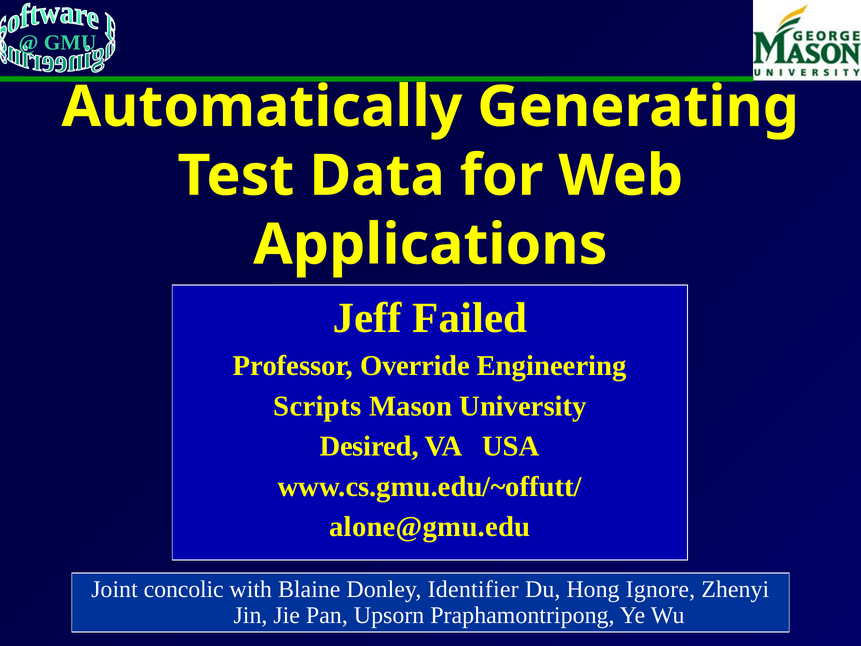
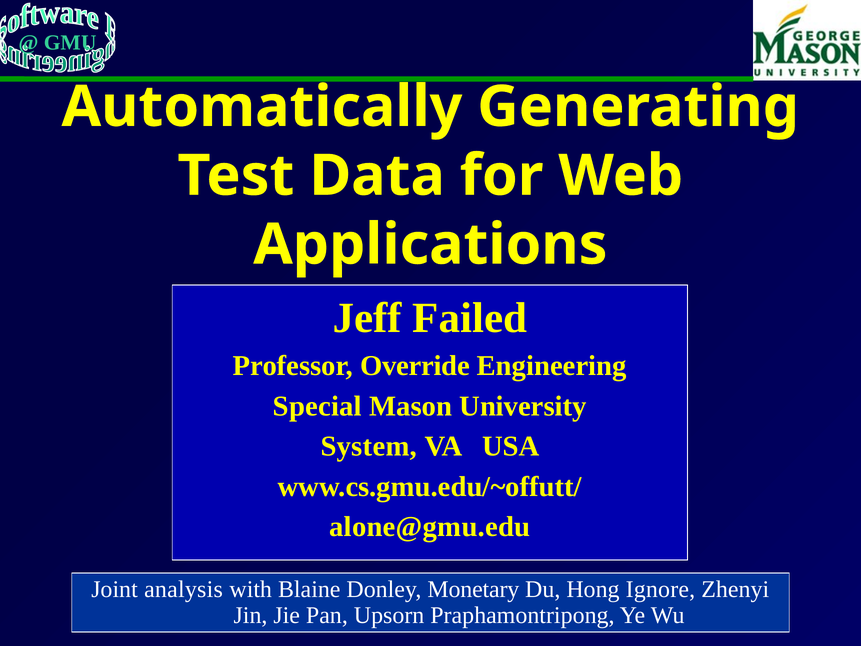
Scripts: Scripts -> Special
Desired: Desired -> System
concolic: concolic -> analysis
Identifier: Identifier -> Monetary
